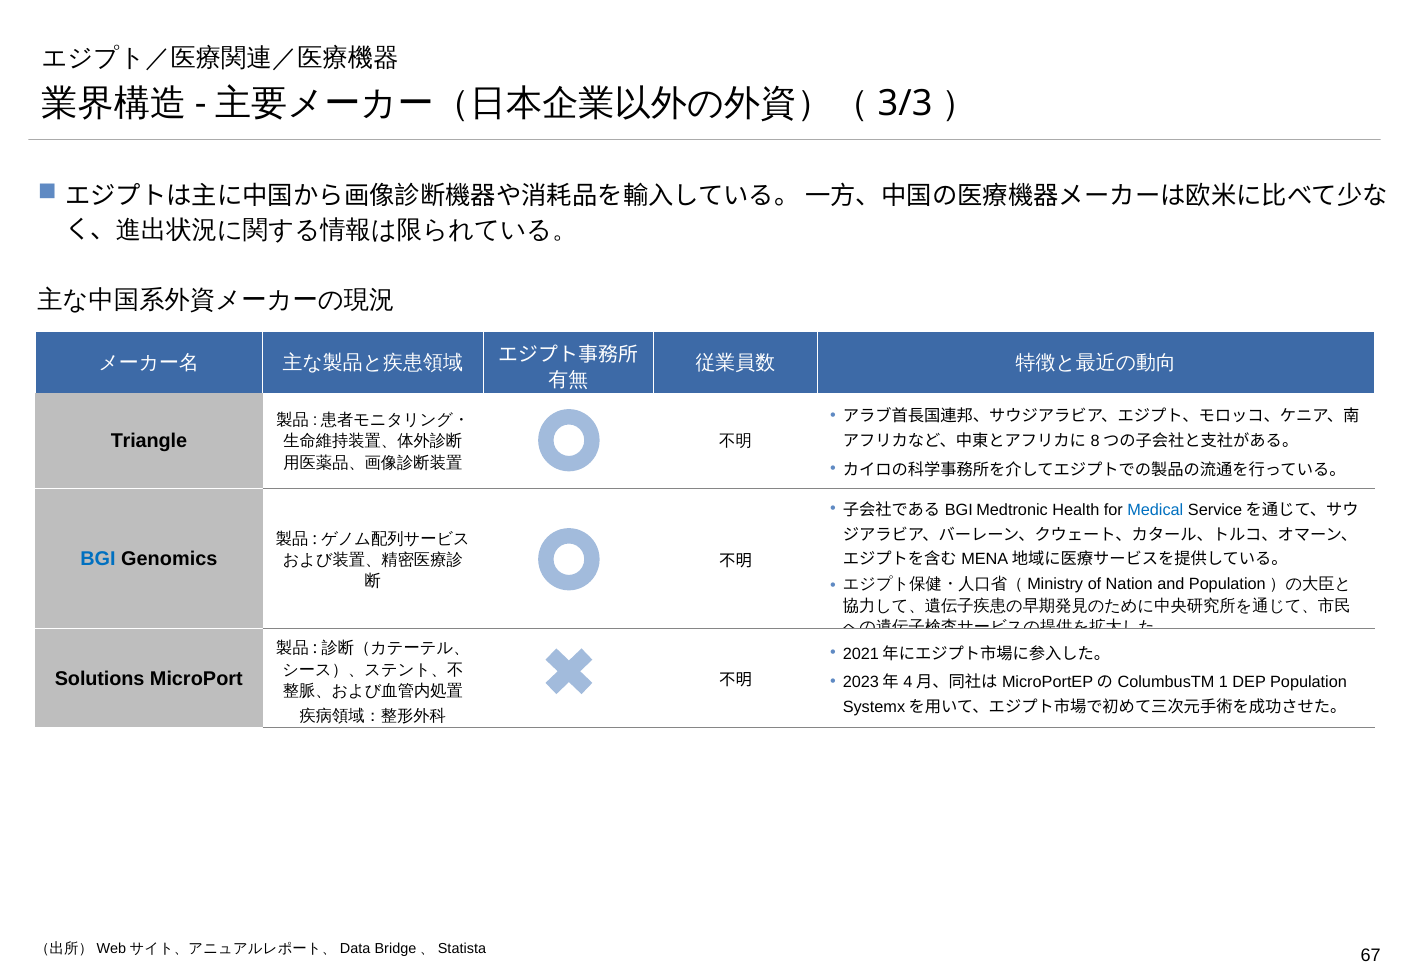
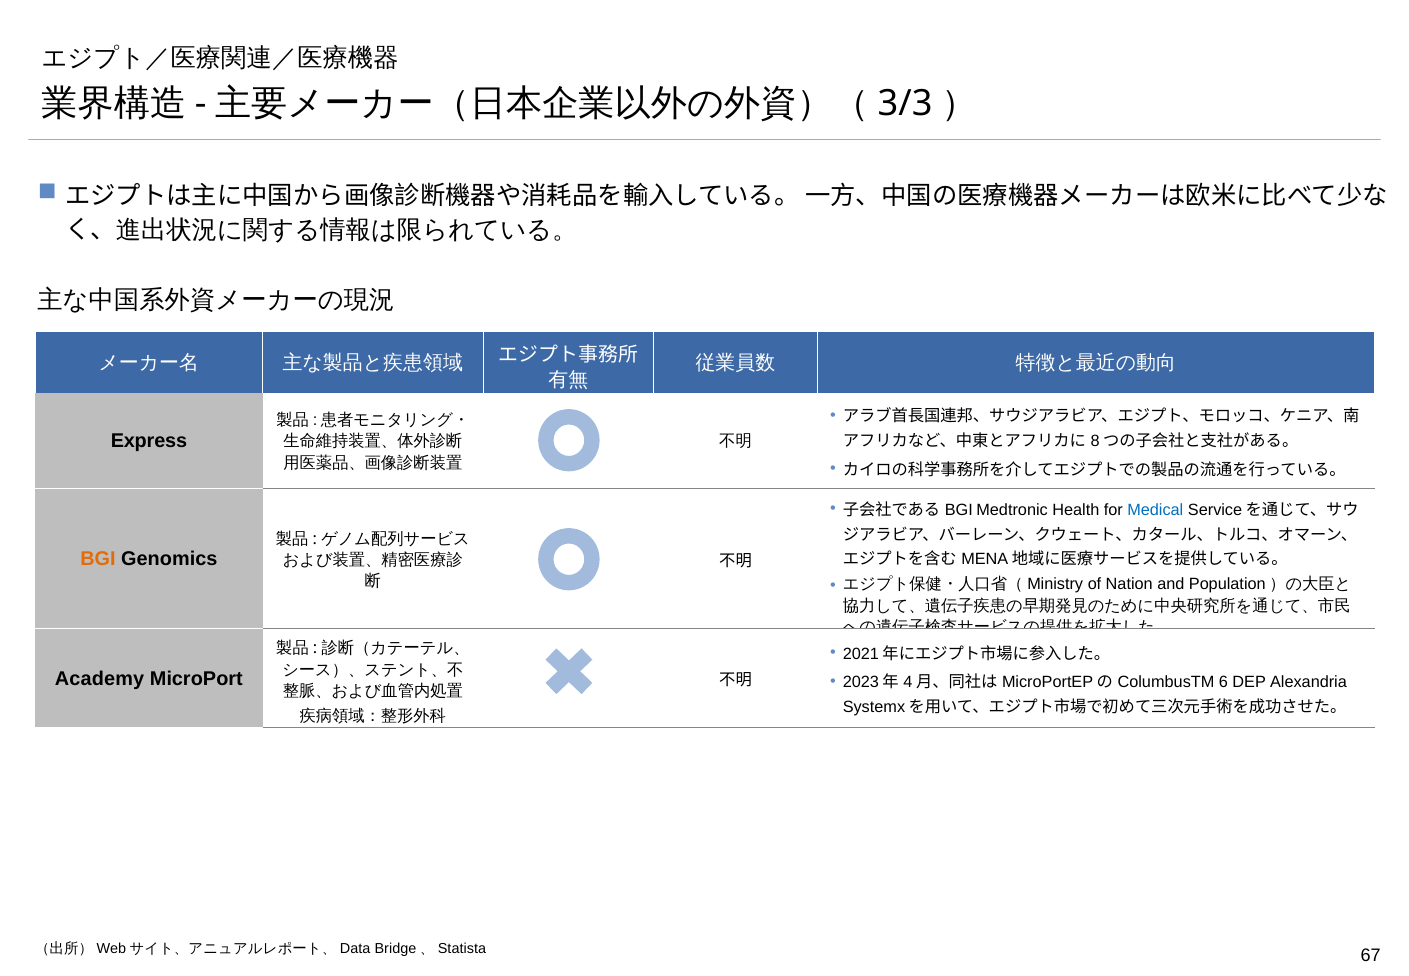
Triangle: Triangle -> Express
BGI at (98, 559) colour: blue -> orange
Solutions: Solutions -> Academy
1: 1 -> 6
Population: Population -> Alexandria
